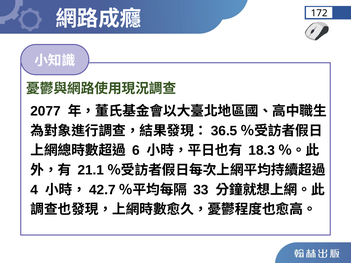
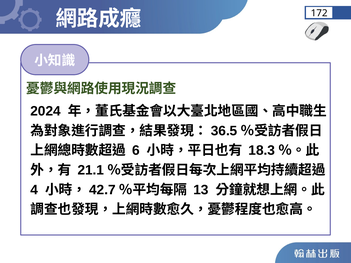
2077: 2077 -> 2024
33: 33 -> 13
